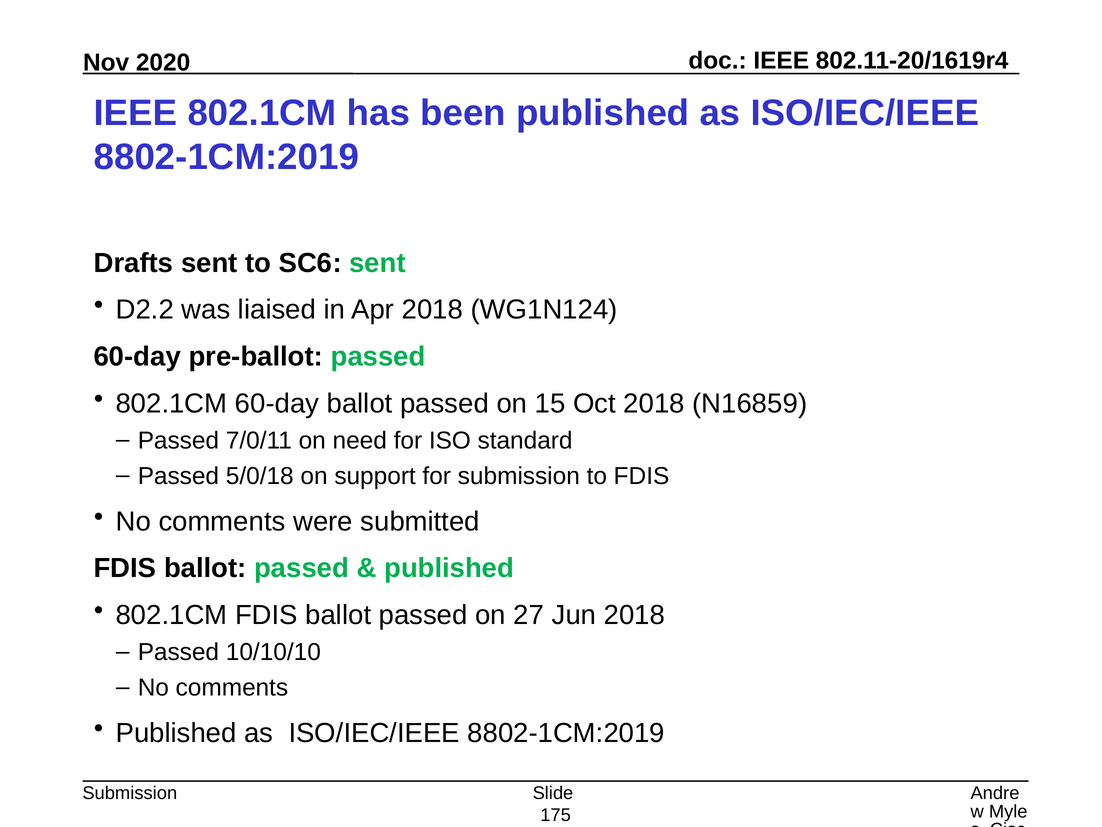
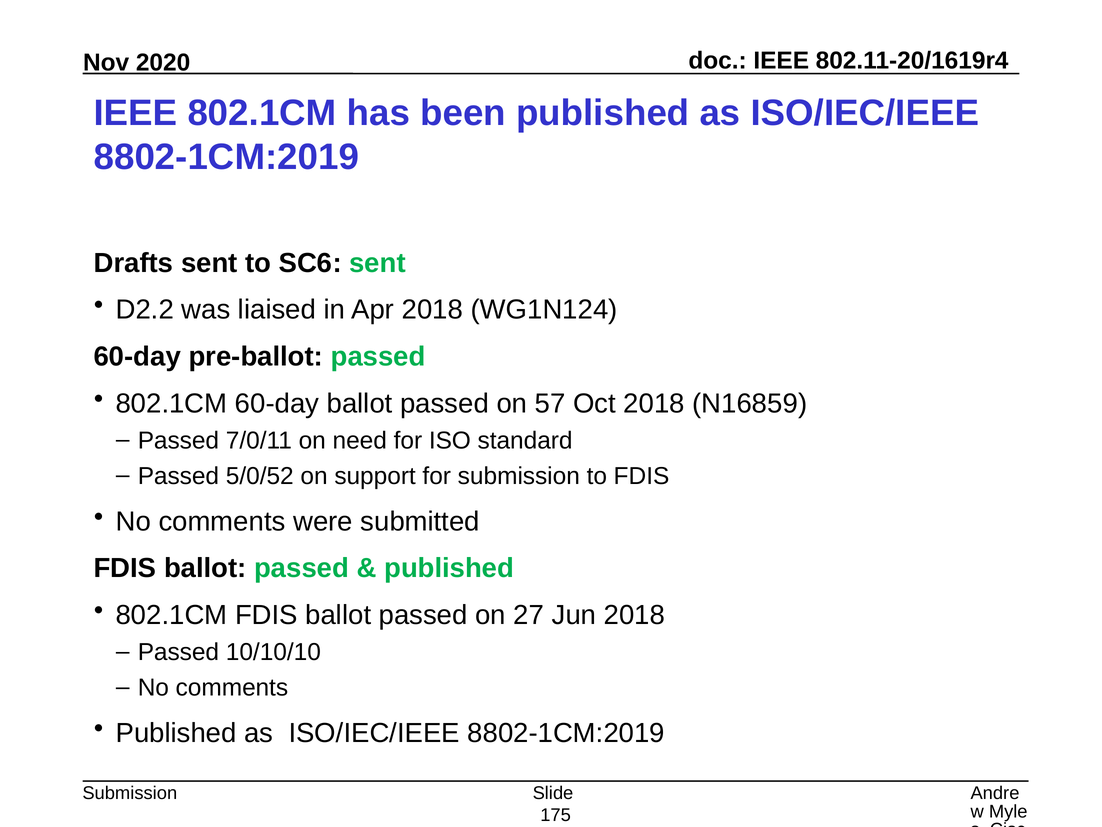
15: 15 -> 57
5/0/18: 5/0/18 -> 5/0/52
